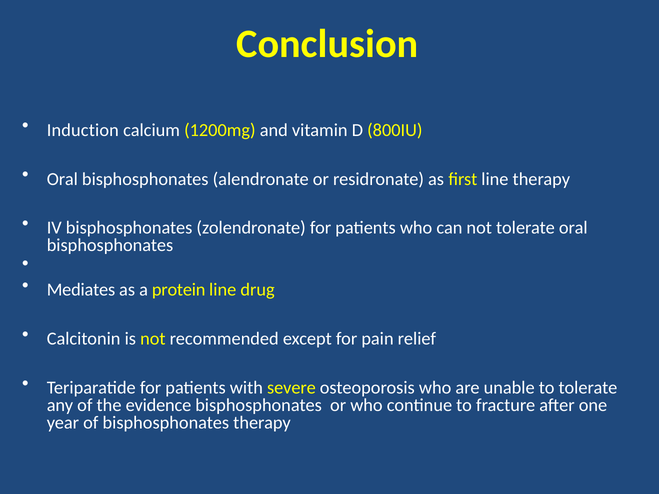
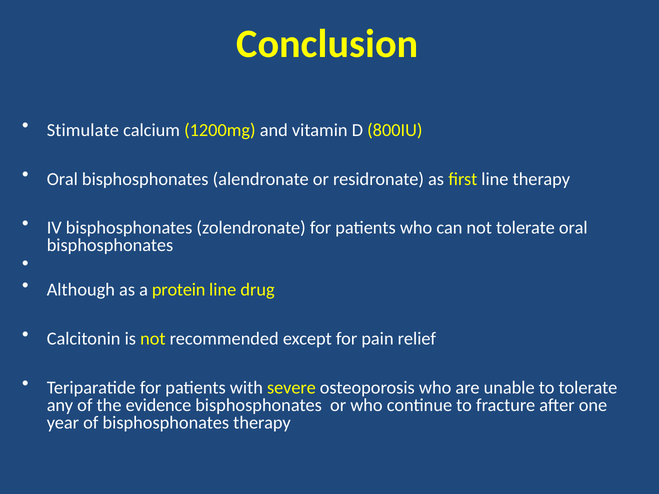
Induction: Induction -> Stimulate
Mediates: Mediates -> Although
